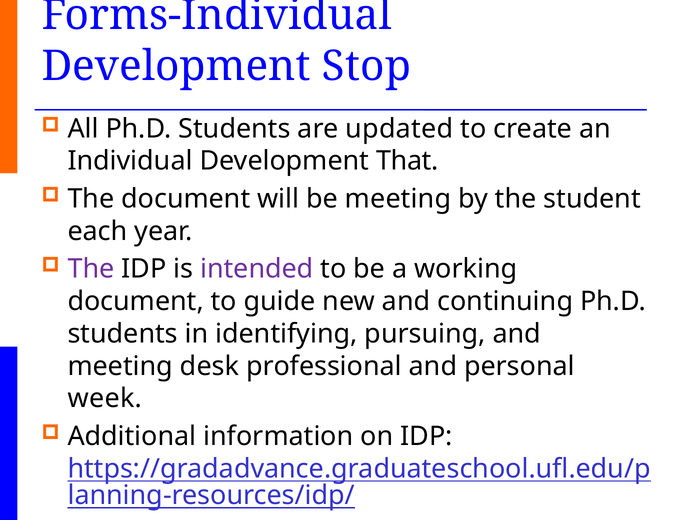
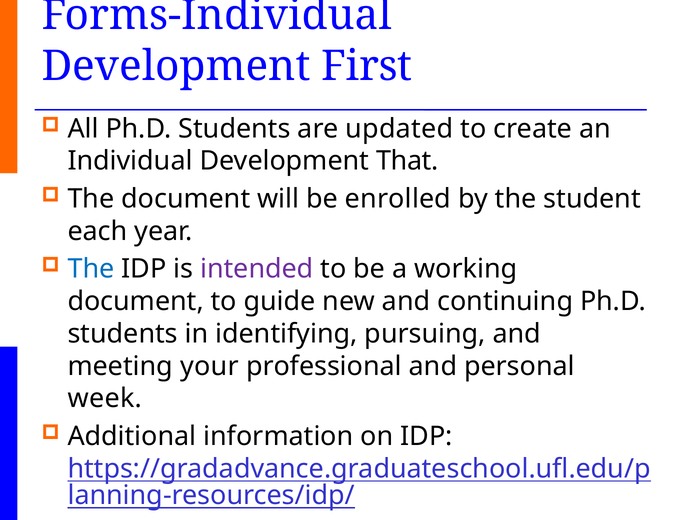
Stop: Stop -> First
be meeting: meeting -> enrolled
The at (91, 269) colour: purple -> blue
desk: desk -> your
